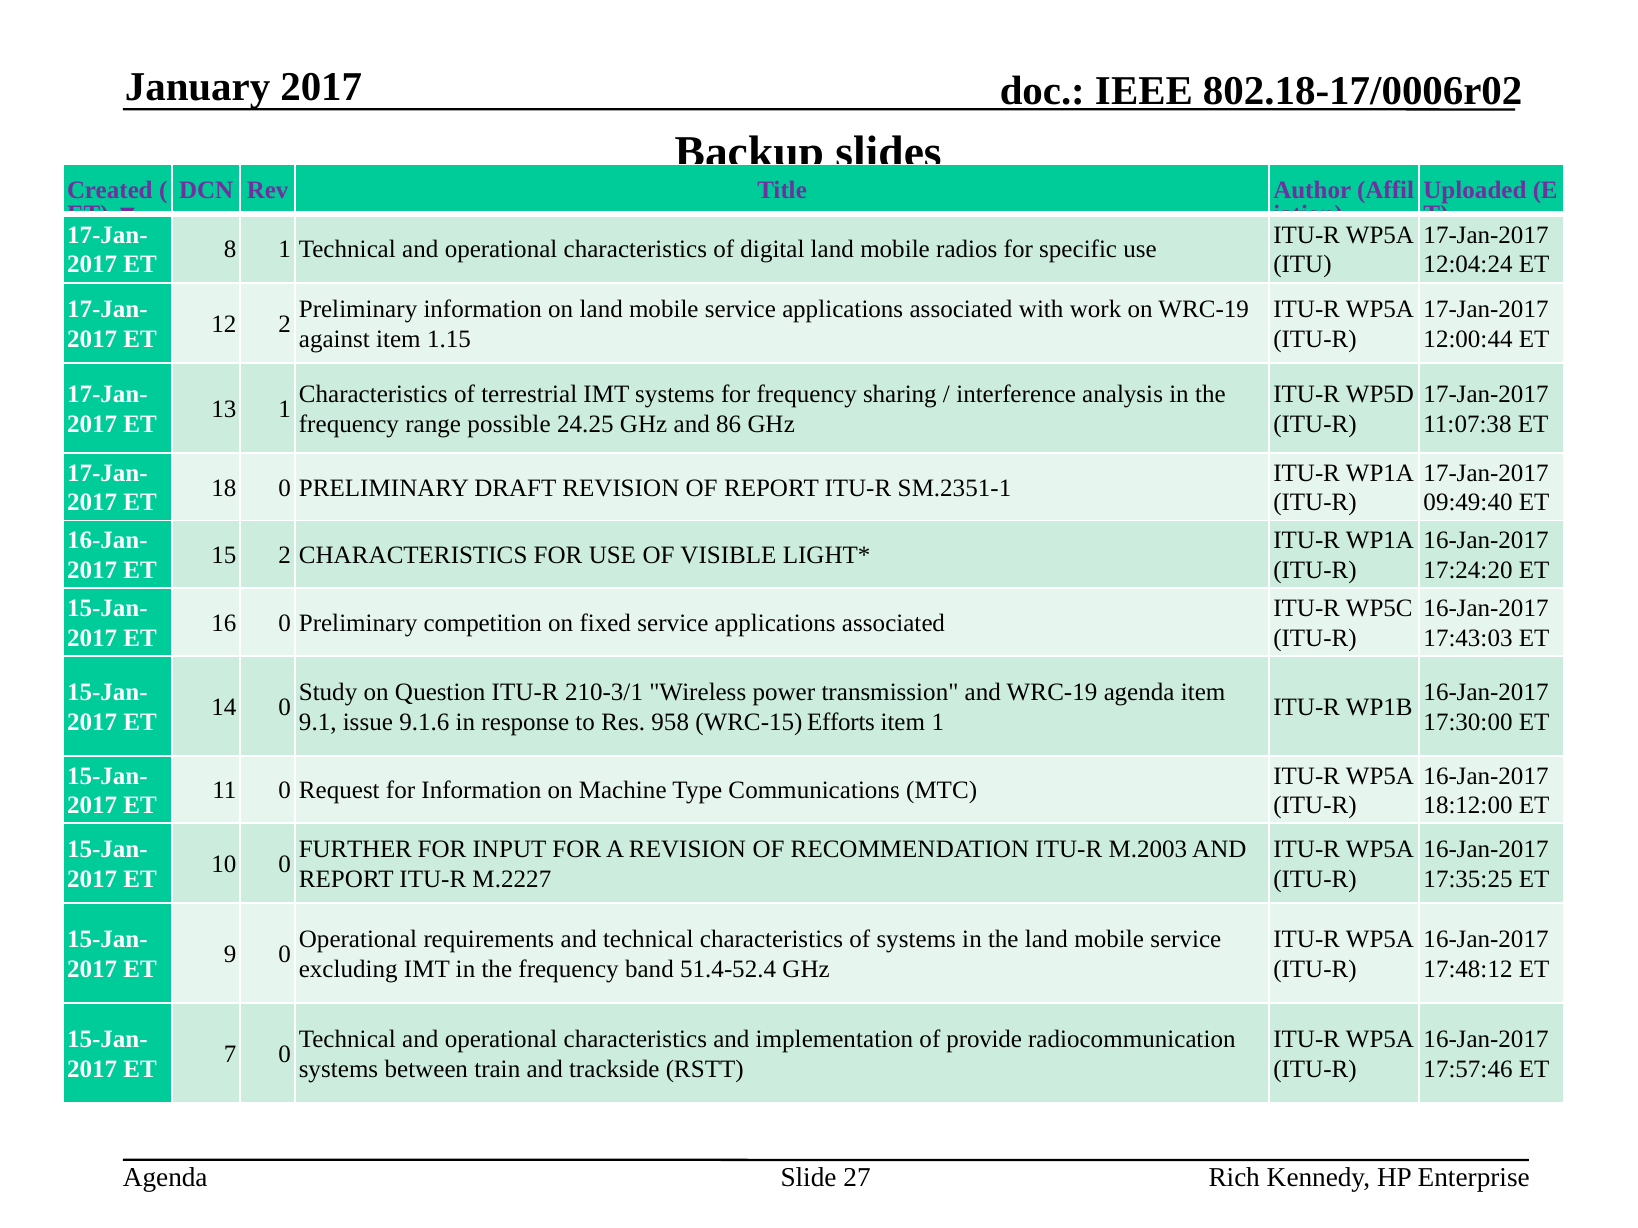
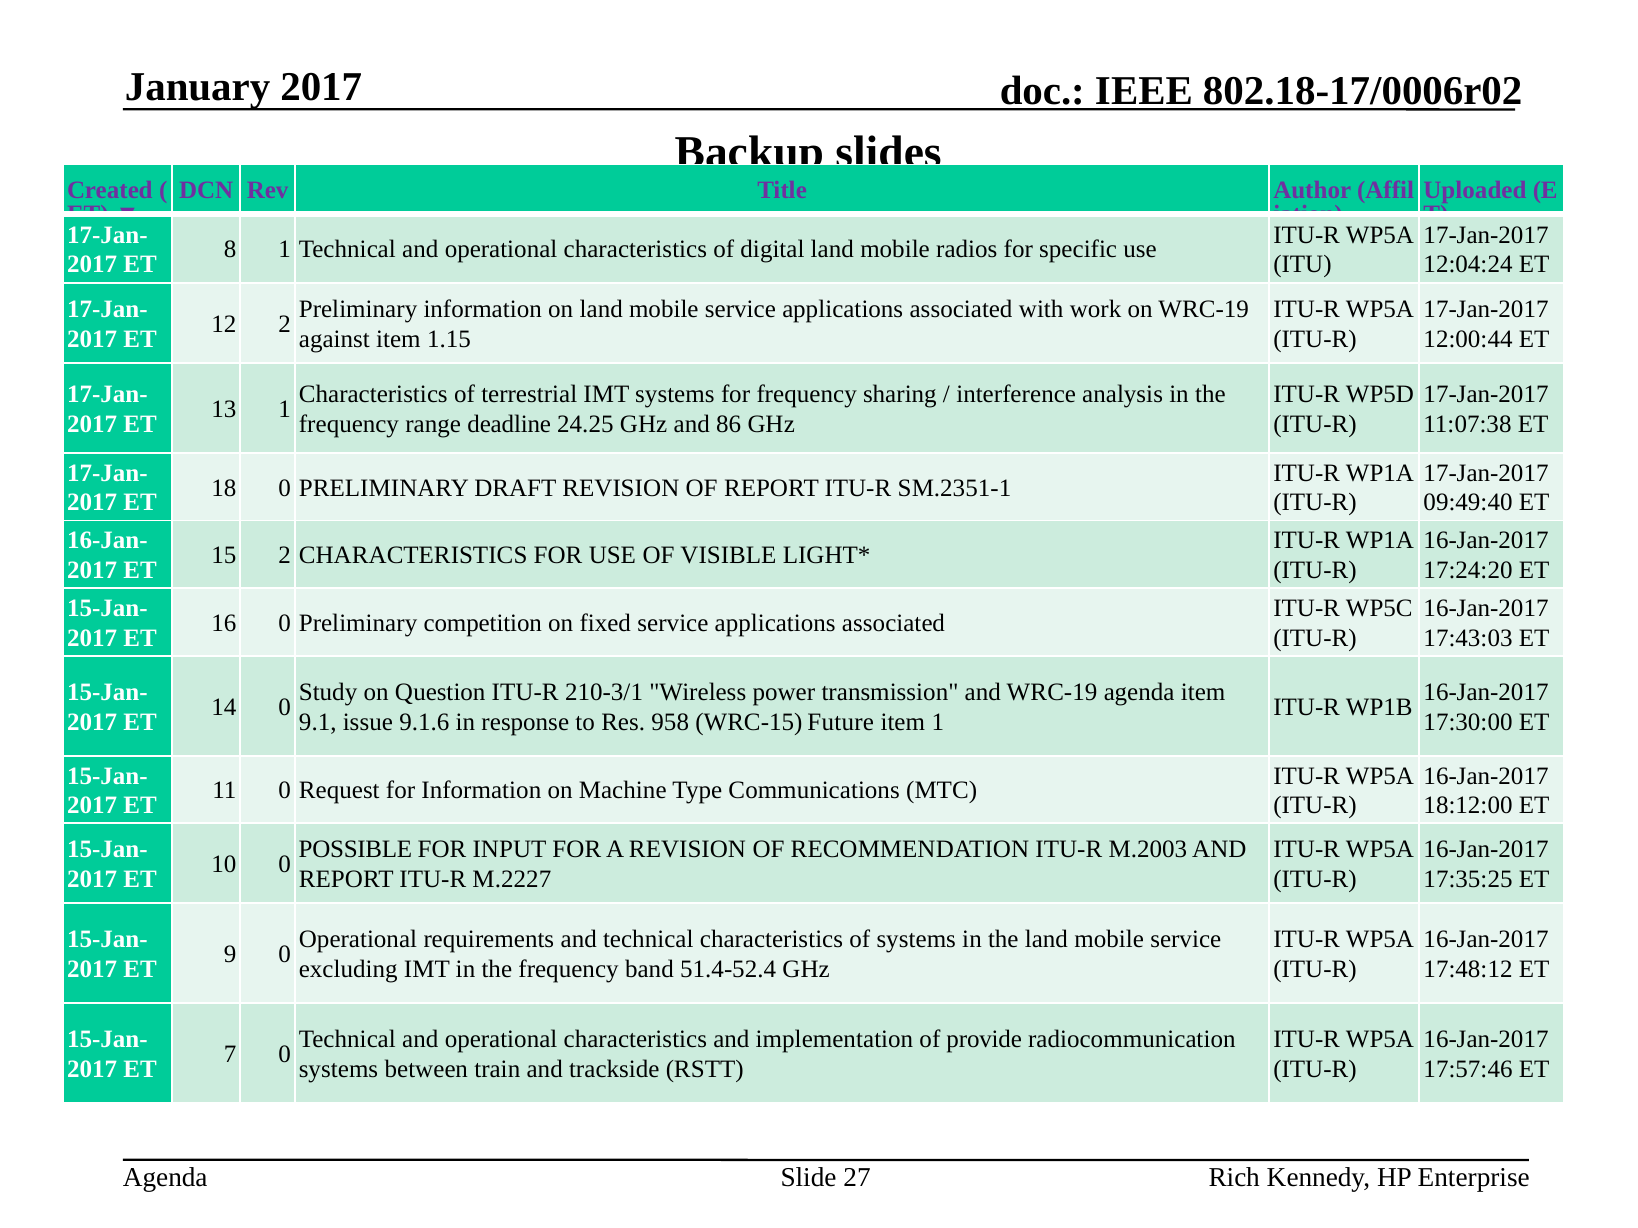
possible: possible -> deadline
Efforts: Efforts -> Future
FURTHER: FURTHER -> POSSIBLE
